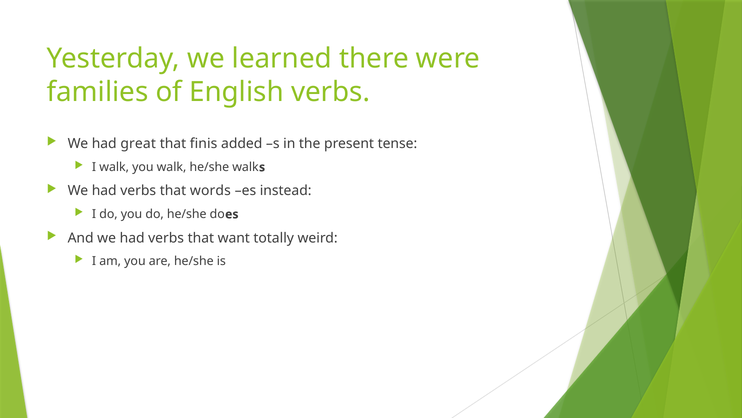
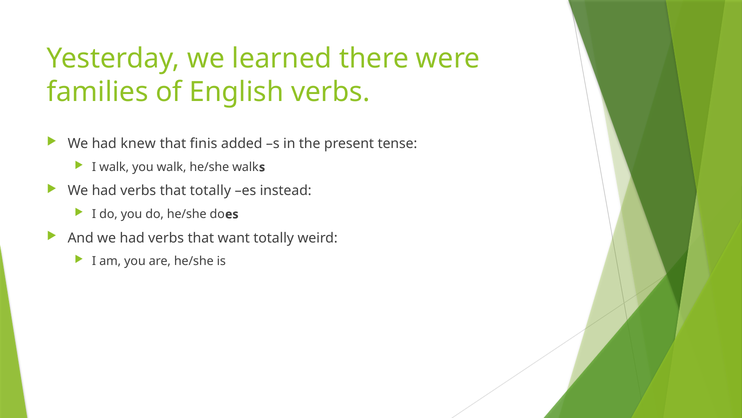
great: great -> knew
that words: words -> totally
